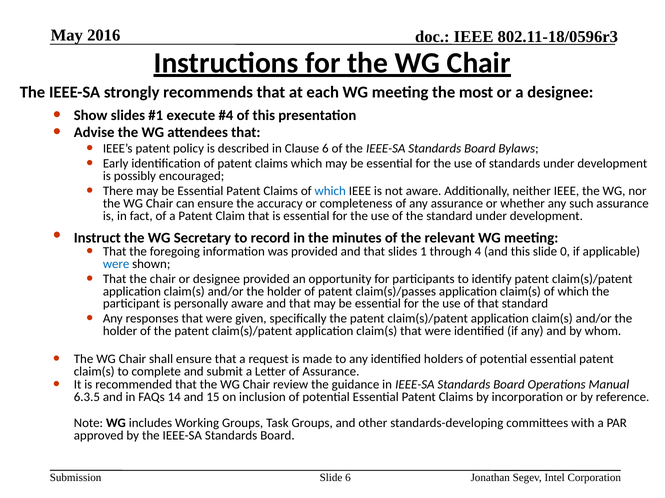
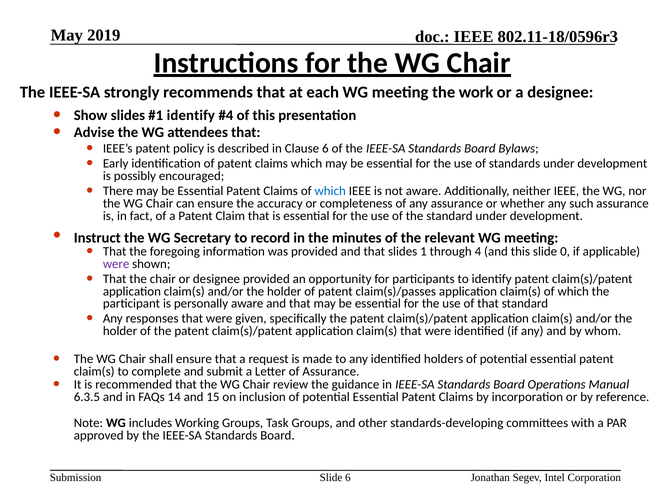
2016: 2016 -> 2019
most: most -> work
execute at (191, 116): execute -> identify
were at (116, 264) colour: blue -> purple
